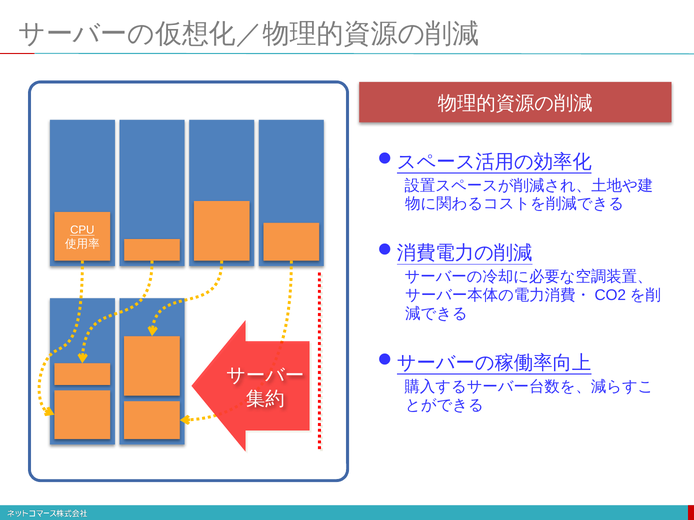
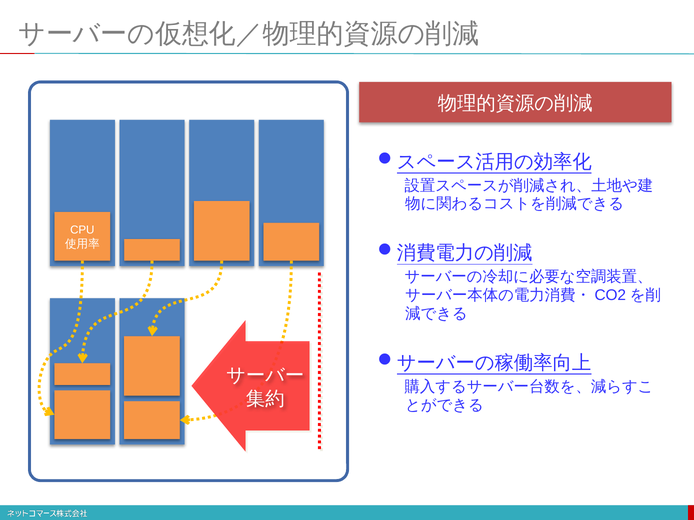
CPU underline: present -> none
